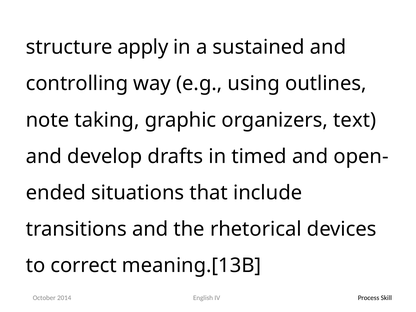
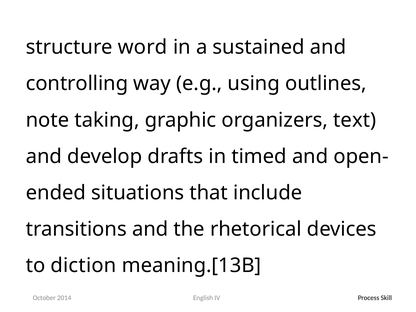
apply: apply -> word
correct: correct -> diction
